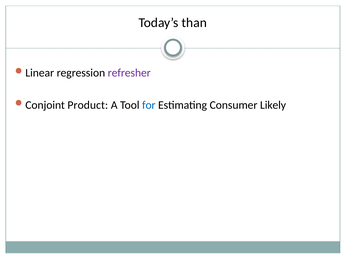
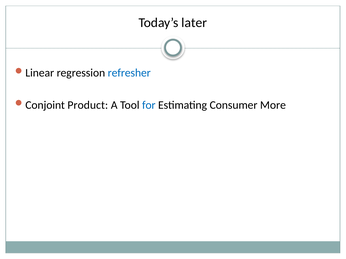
than: than -> later
refresher colour: purple -> blue
Likely: Likely -> More
